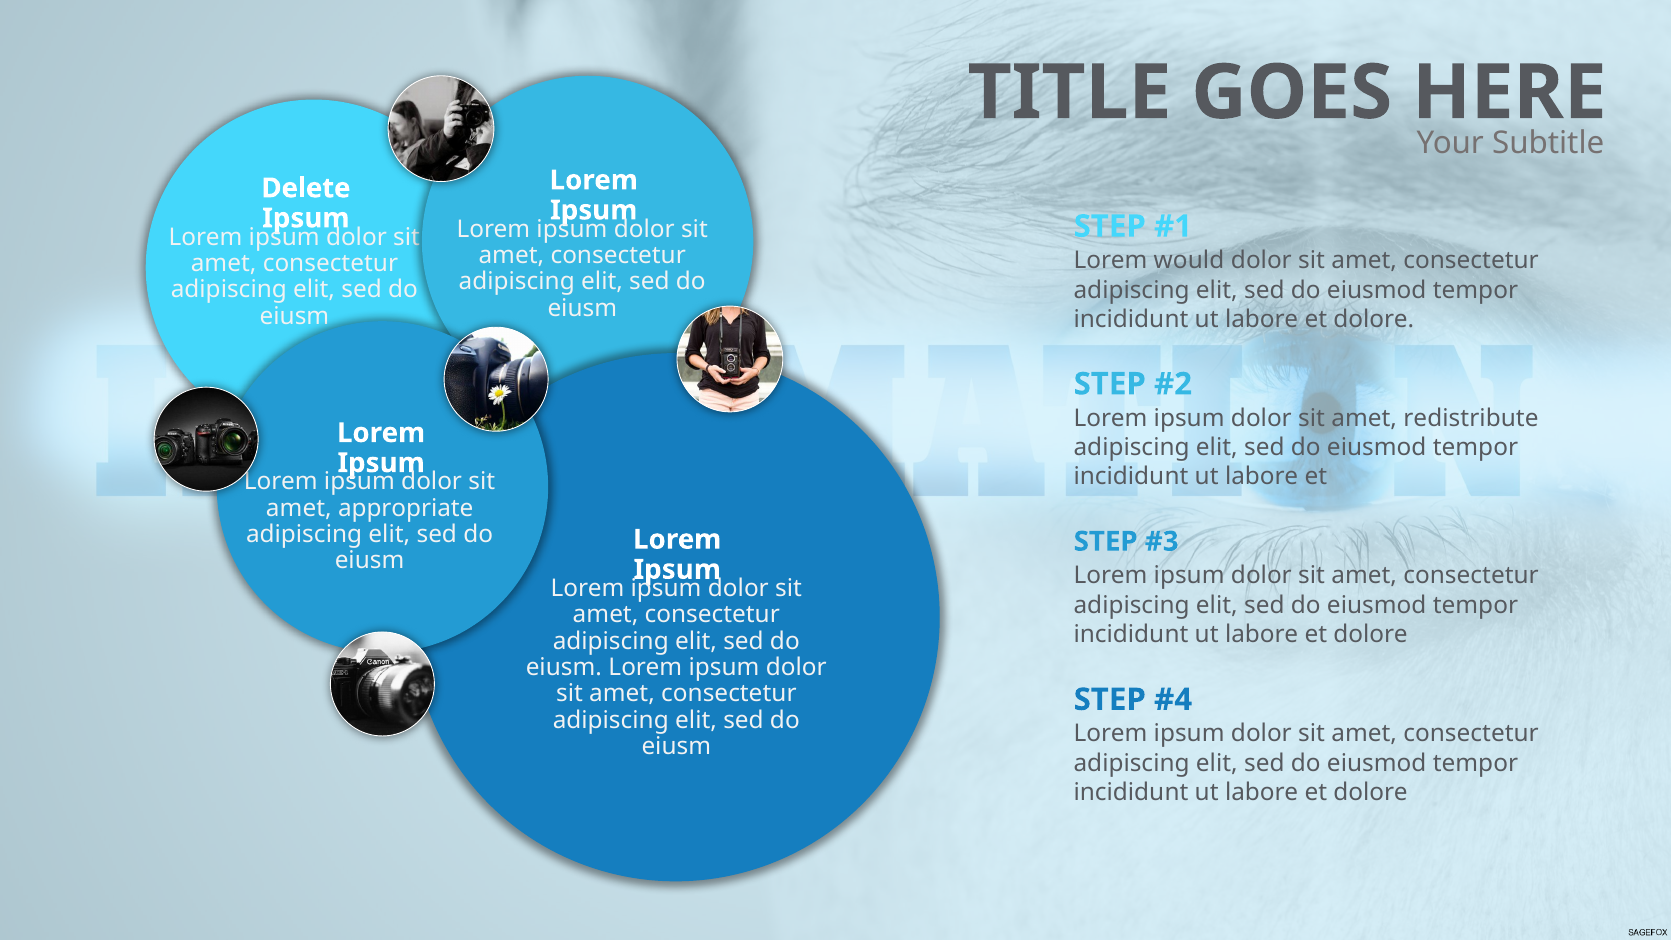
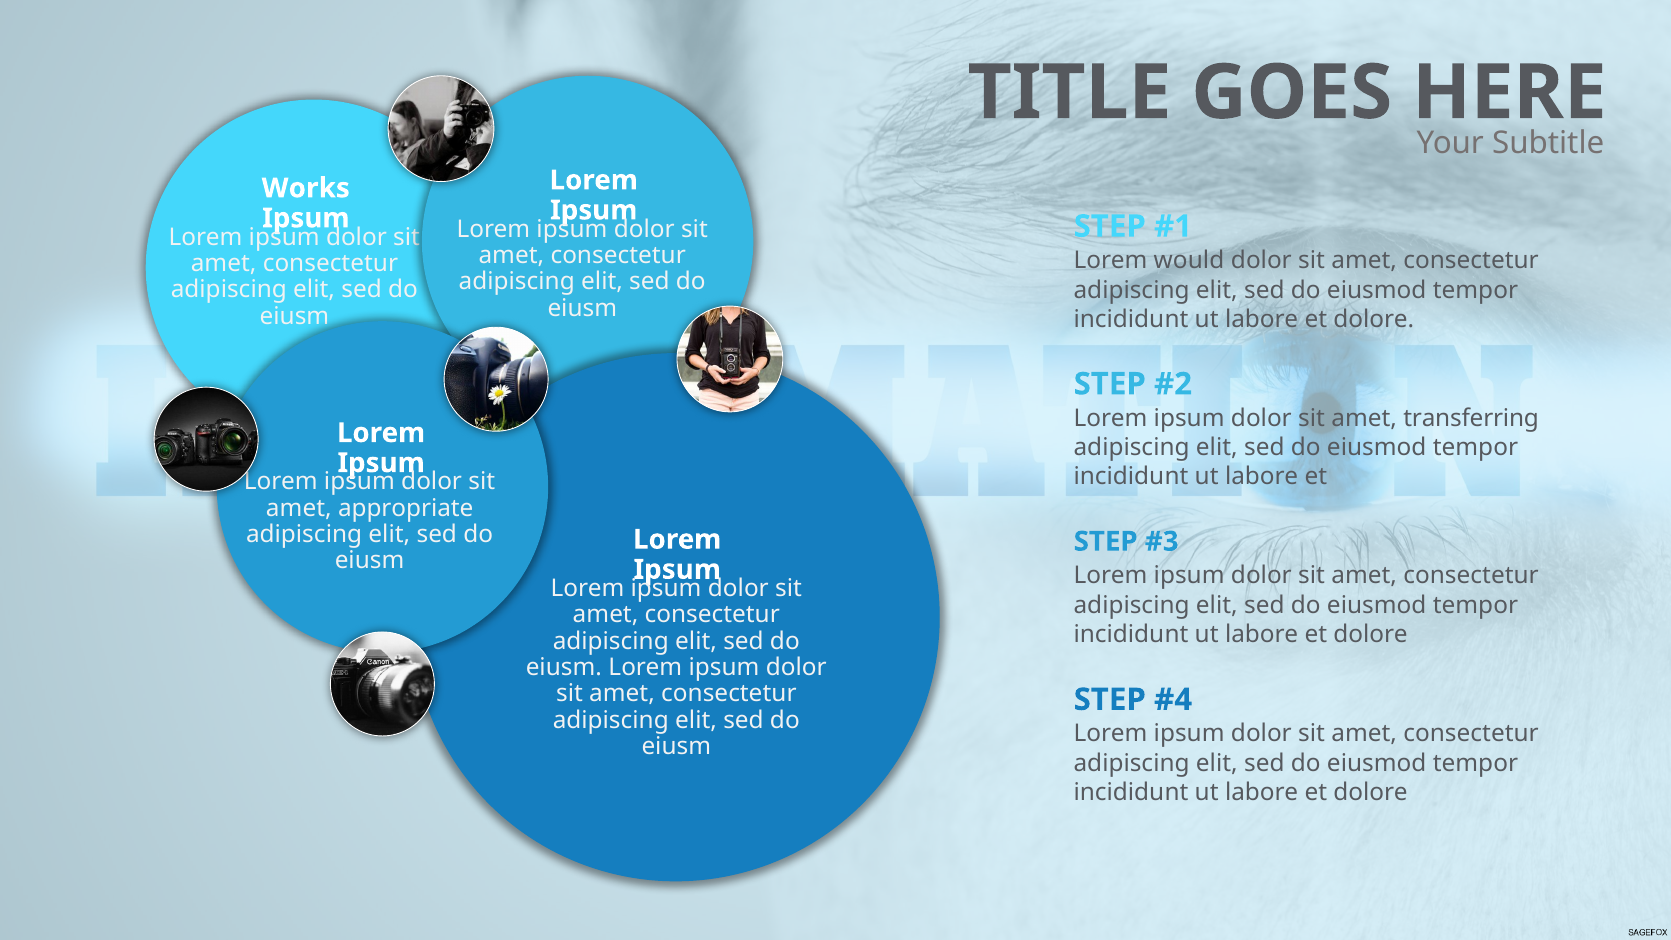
Delete: Delete -> Works
redistribute: redistribute -> transferring
